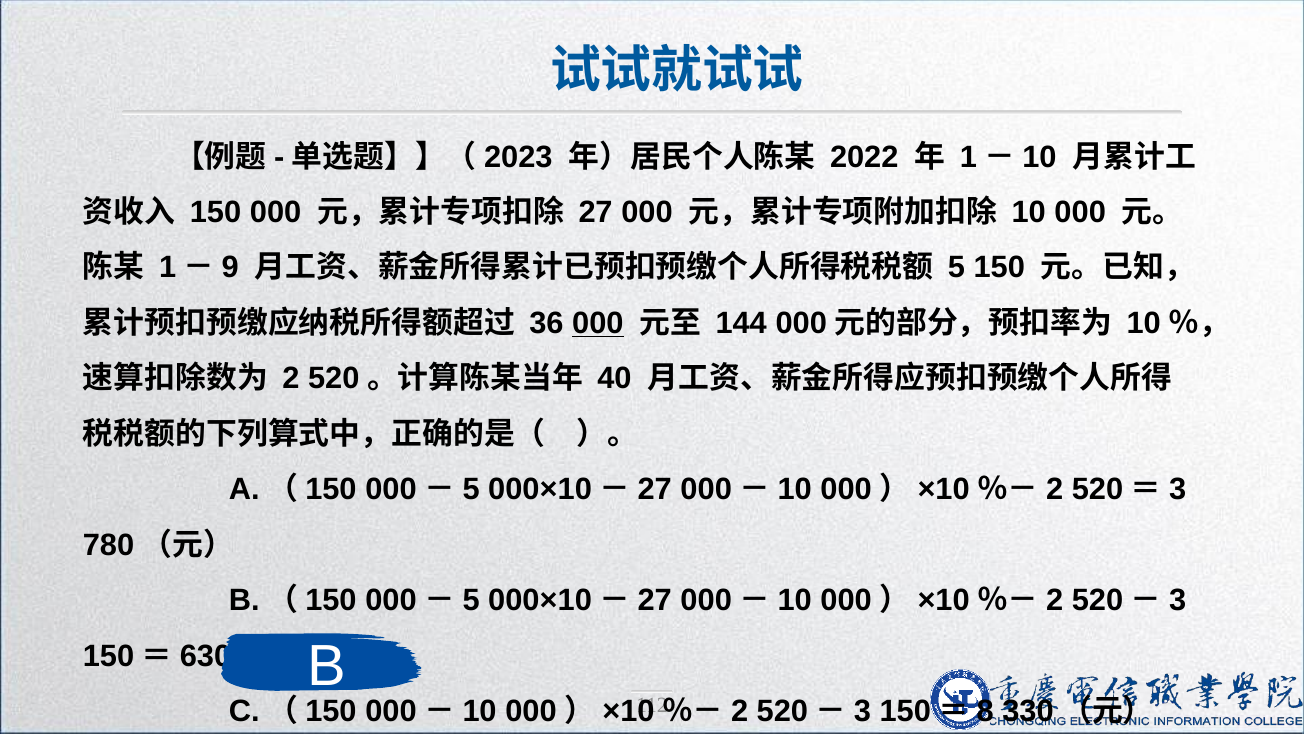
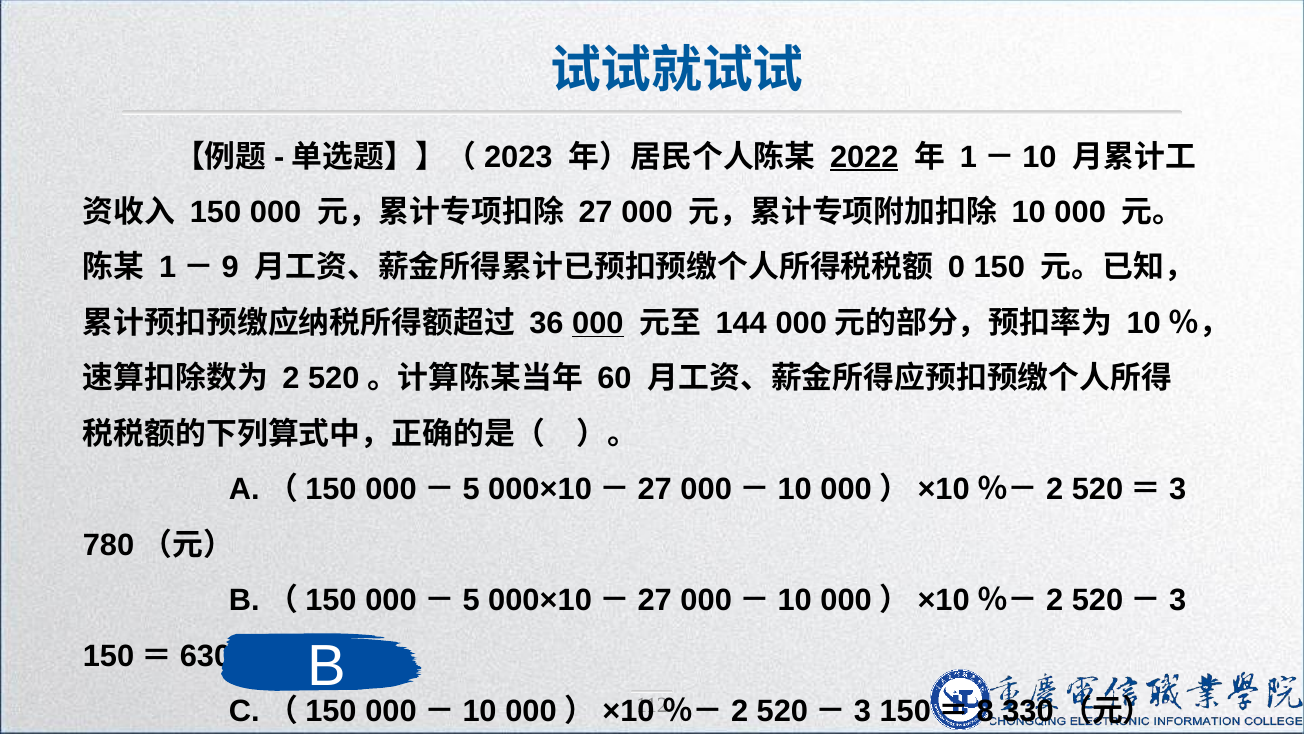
2022 underline: none -> present
5: 5 -> 0
40: 40 -> 60
